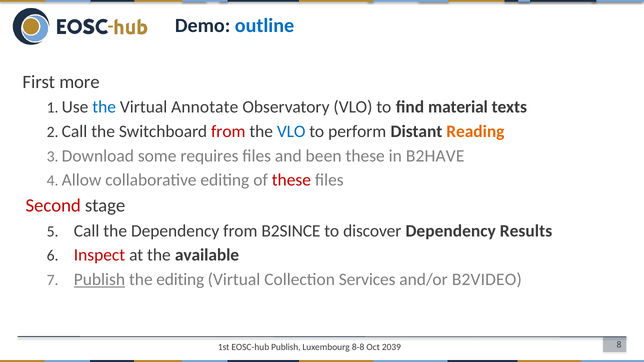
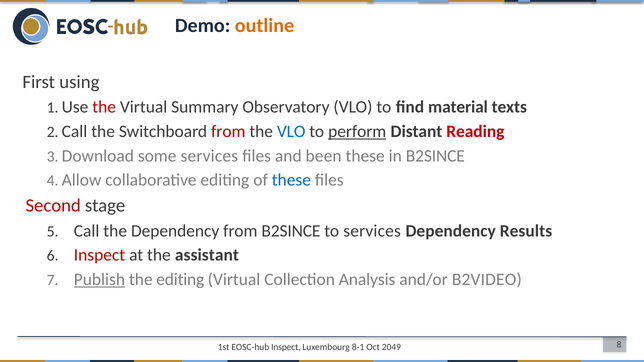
outline colour: blue -> orange
more: more -> using
the at (104, 107) colour: blue -> red
Annotate: Annotate -> Summary
perform underline: none -> present
Reading colour: orange -> red
some requires: requires -> services
in B2HAVE: B2HAVE -> B2SINCE
these at (291, 180) colour: red -> blue
to discover: discover -> services
available: available -> assistant
Services: Services -> Analysis
EOSC-hub Publish: Publish -> Inspect
8-8: 8-8 -> 8-1
2039: 2039 -> 2049
